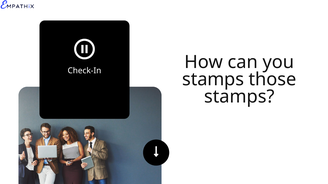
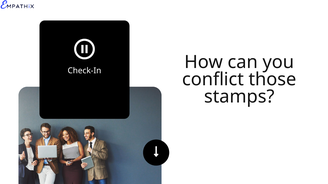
stamps at (213, 80): stamps -> conflict
